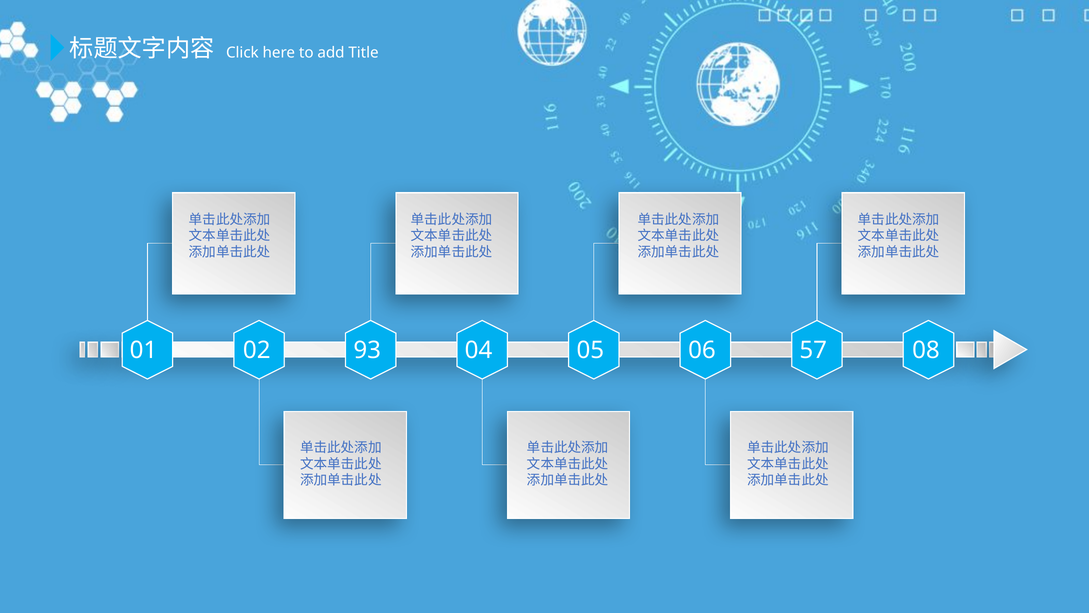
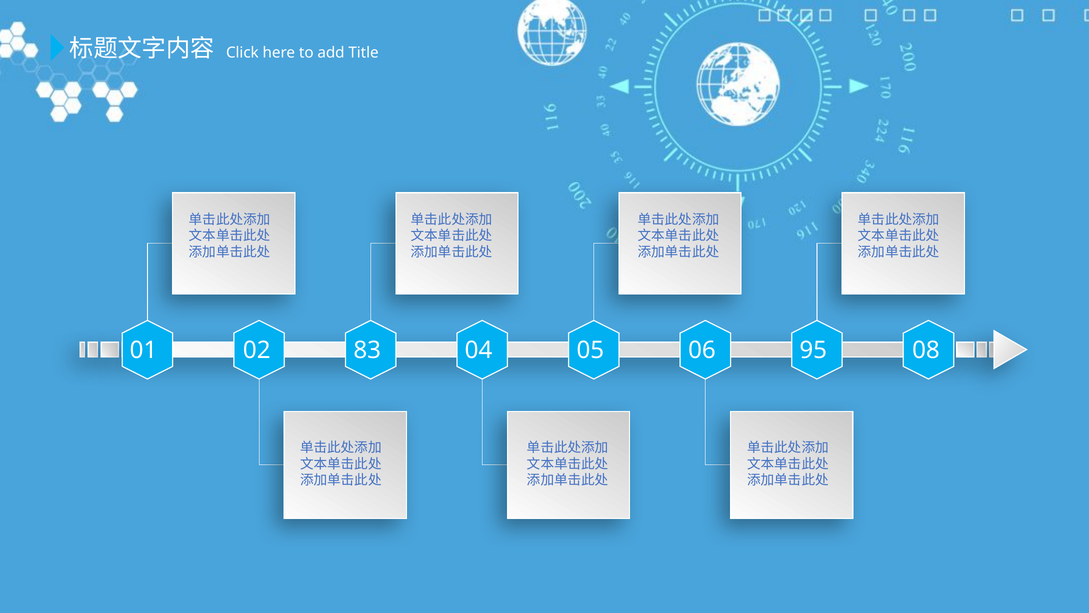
93: 93 -> 83
57: 57 -> 95
